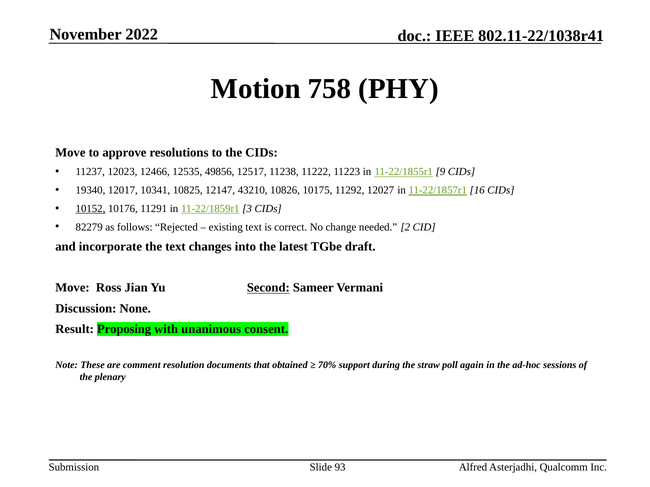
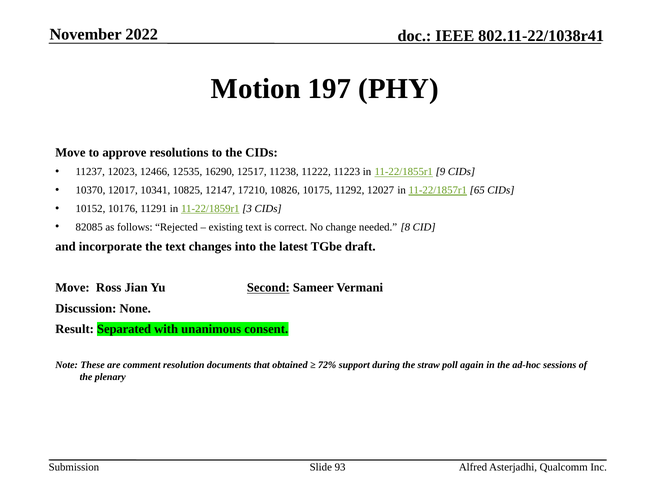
758: 758 -> 197
49856: 49856 -> 16290
19340: 19340 -> 10370
43210: 43210 -> 17210
16: 16 -> 65
10152 underline: present -> none
82279: 82279 -> 82085
2: 2 -> 8
Proposing: Proposing -> Separated
70%: 70% -> 72%
